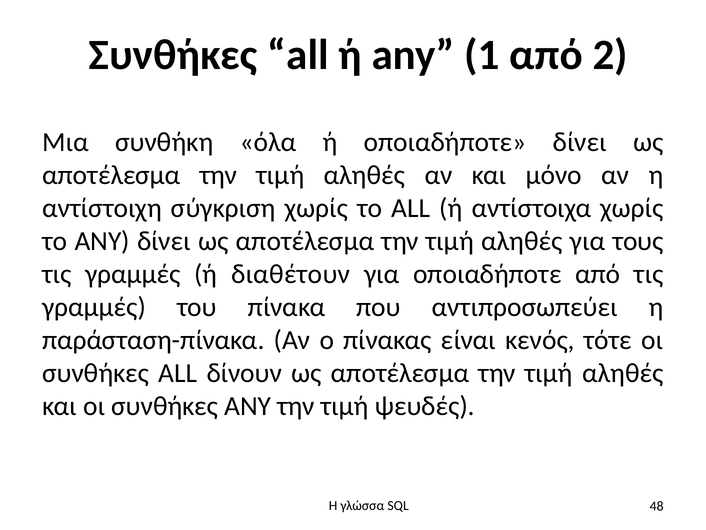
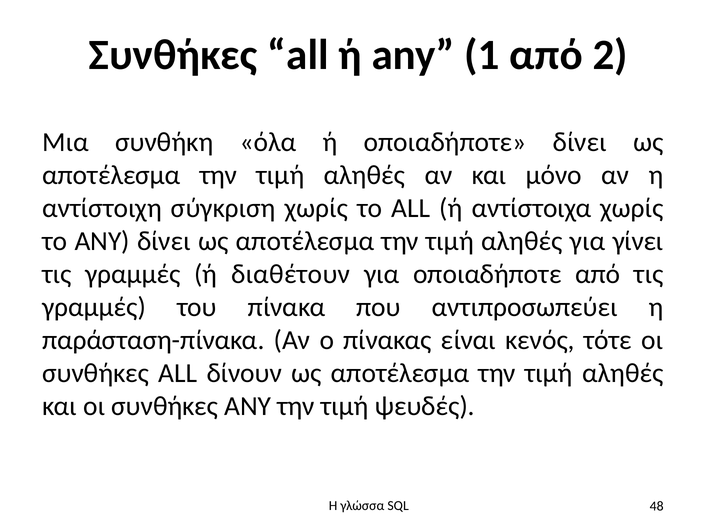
τους: τους -> γίνει
